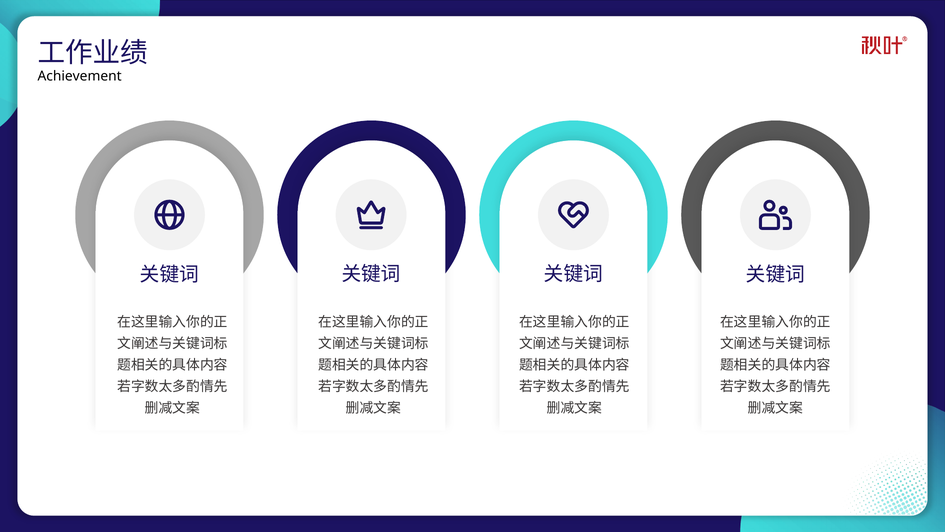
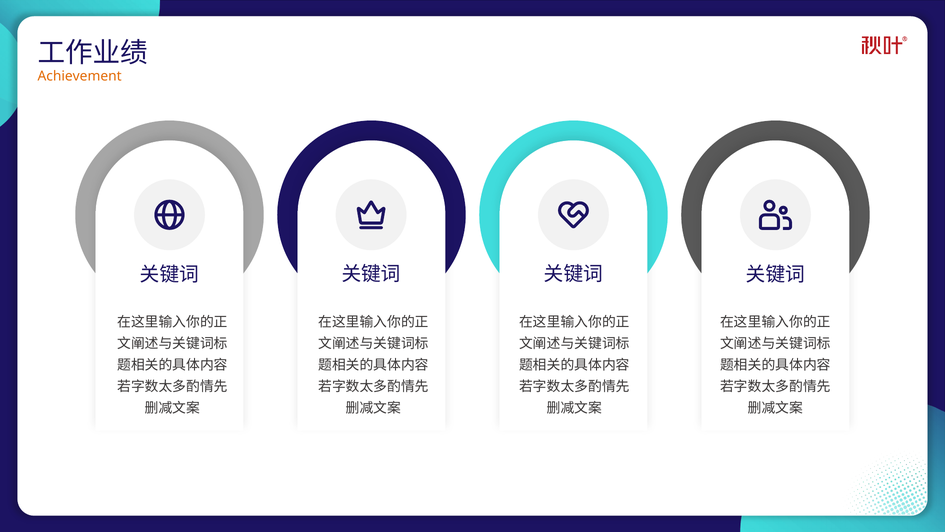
Achievement colour: black -> orange
